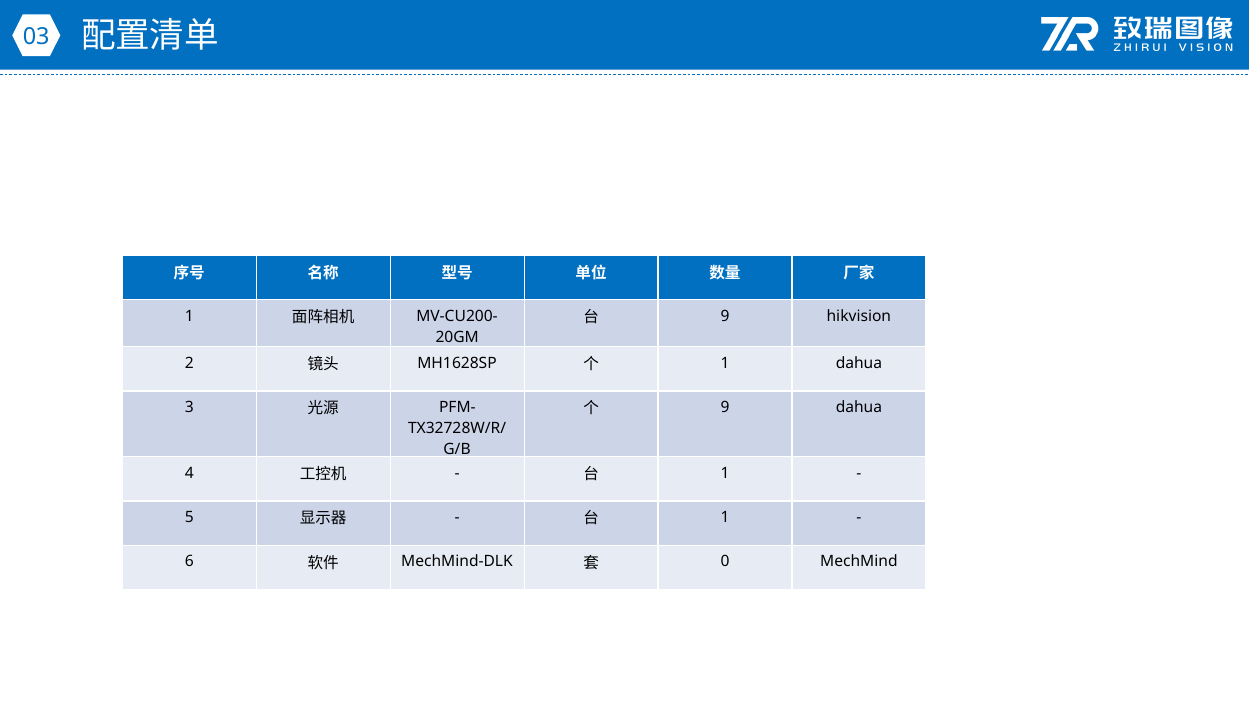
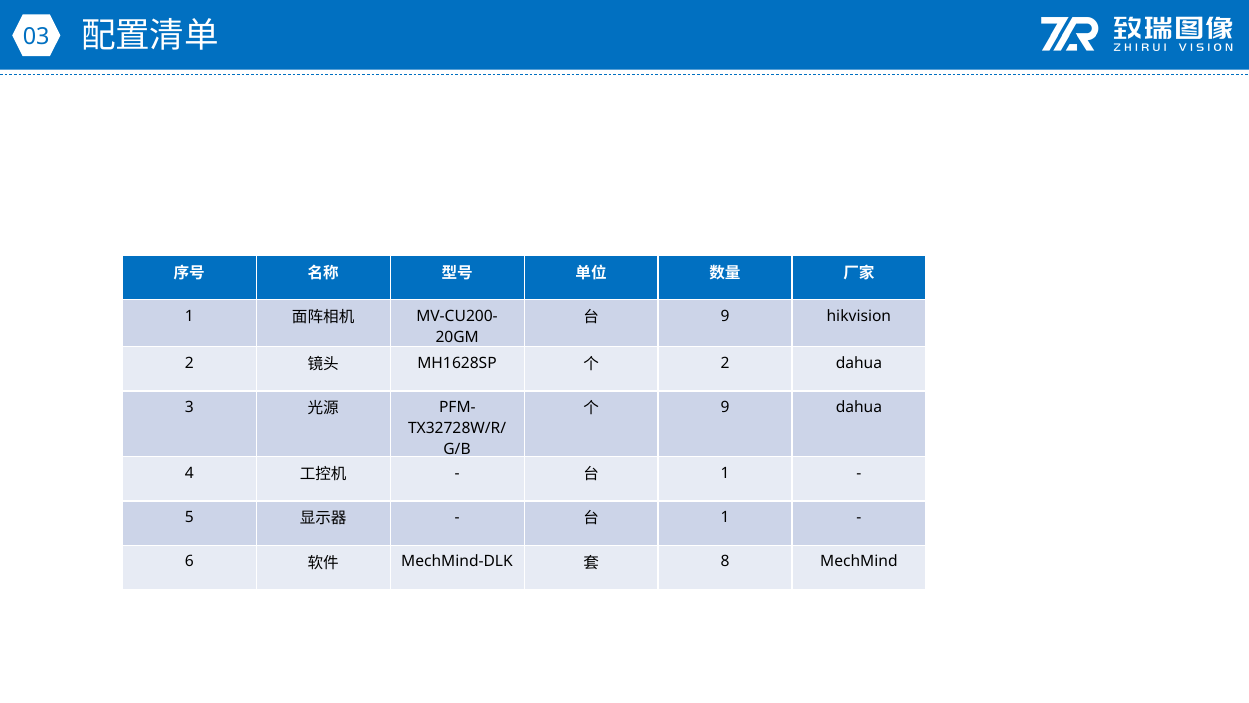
1 at (725, 363): 1 -> 2
0: 0 -> 8
